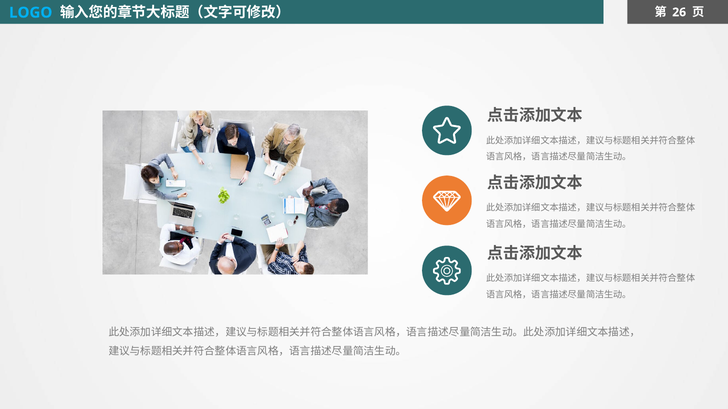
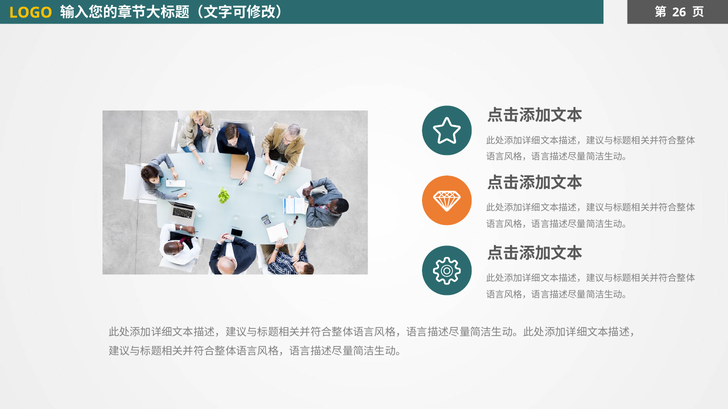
LOGO colour: light blue -> yellow
